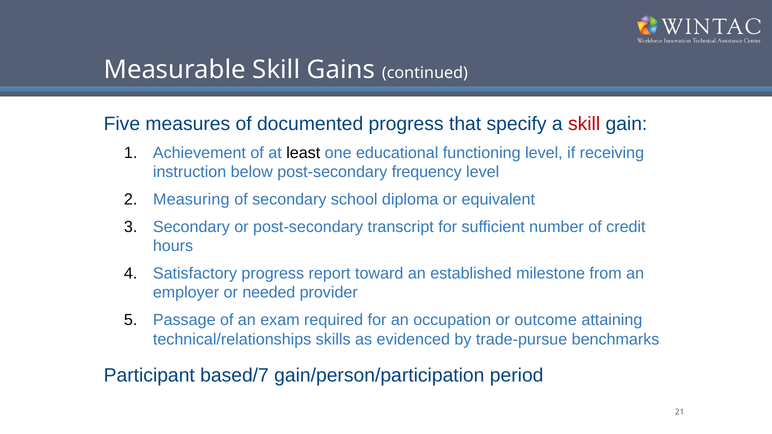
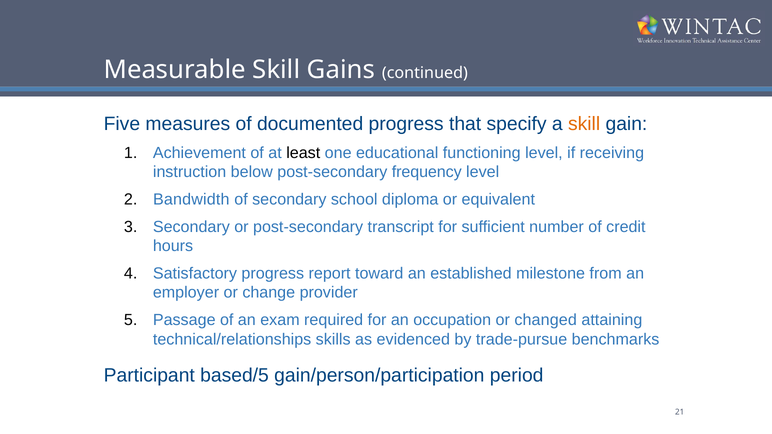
skill at (584, 124) colour: red -> orange
Measuring: Measuring -> Bandwidth
needed: needed -> change
outcome: outcome -> changed
based/7: based/7 -> based/5
